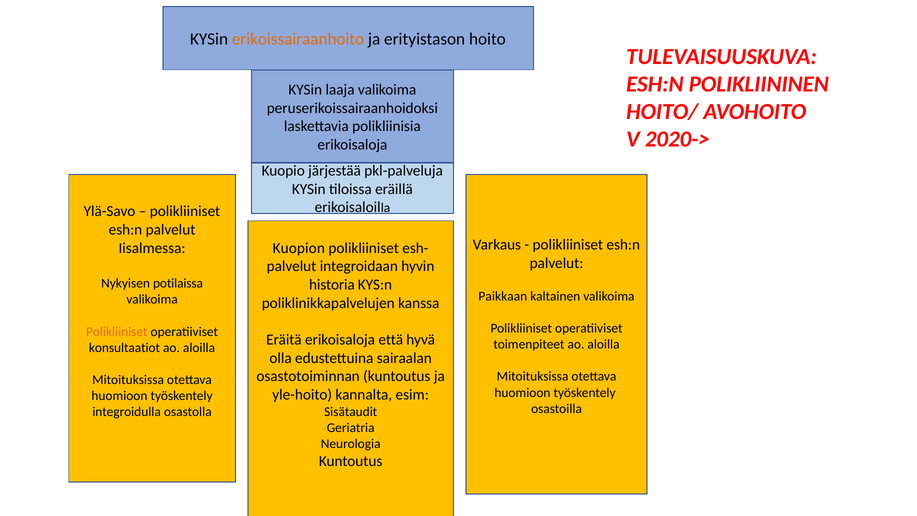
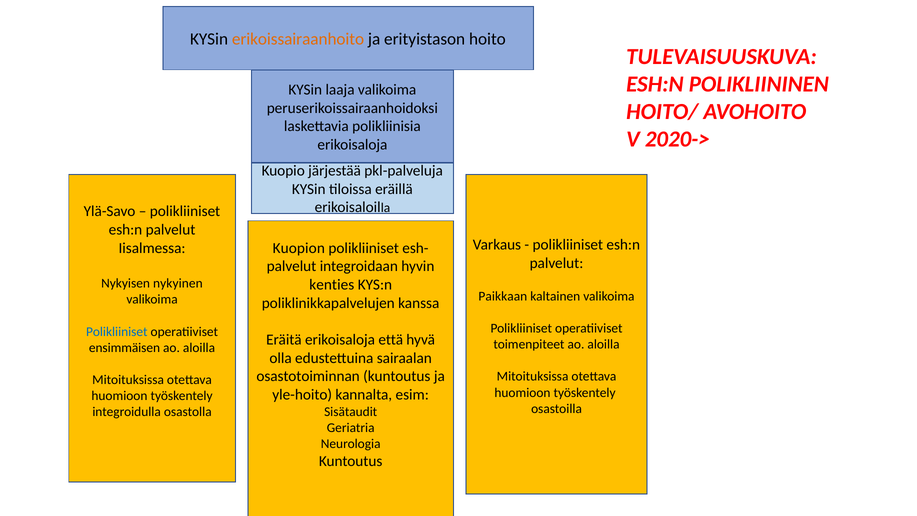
potilaissa: potilaissa -> nykyinen
historia: historia -> kenties
Polikliiniset at (117, 331) colour: orange -> blue
konsultaatiot: konsultaatiot -> ensimmäisen
